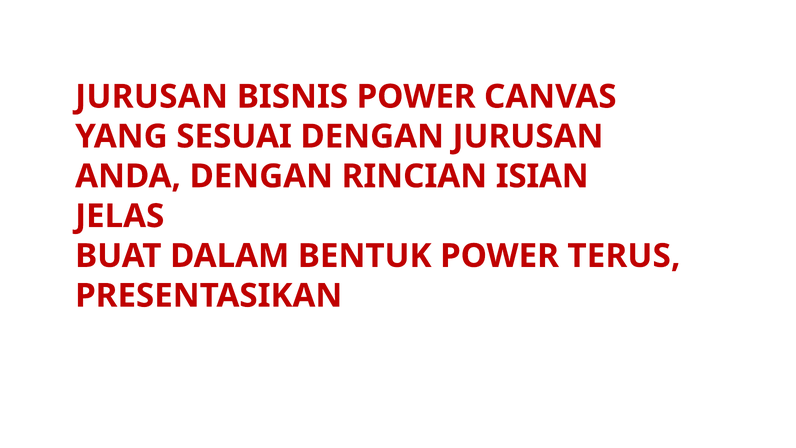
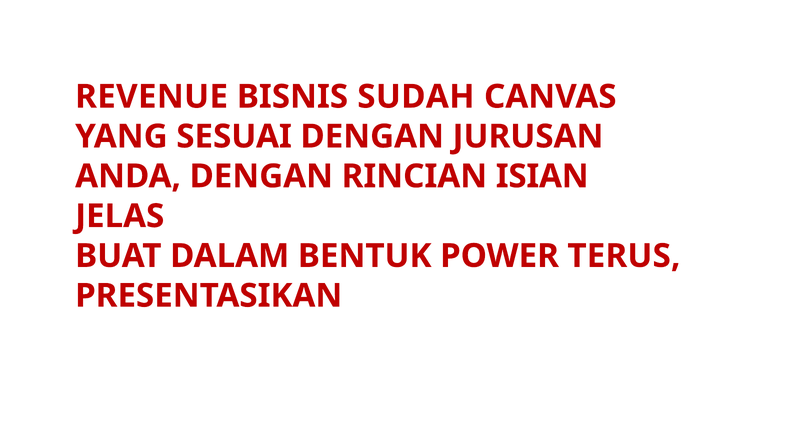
JURUSAN at (152, 97): JURUSAN -> REVENUE
BISNIS POWER: POWER -> SUDAH
